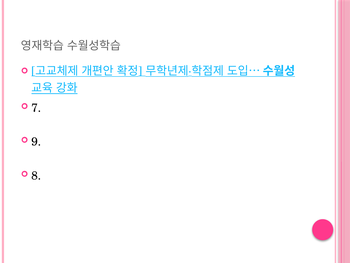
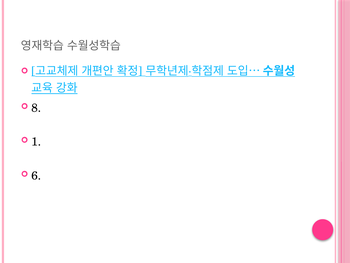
7: 7 -> 8
9: 9 -> 1
8: 8 -> 6
